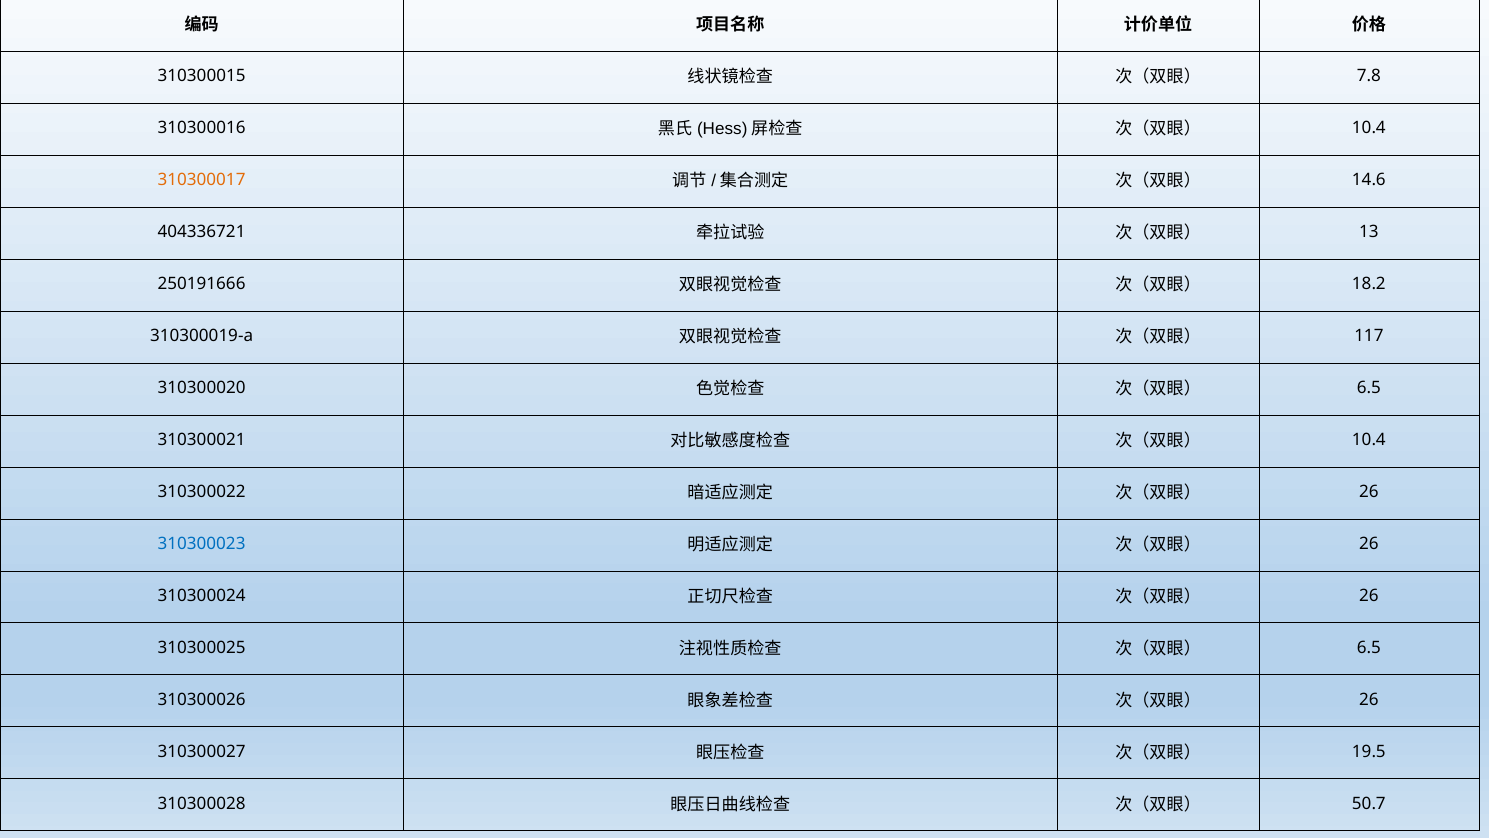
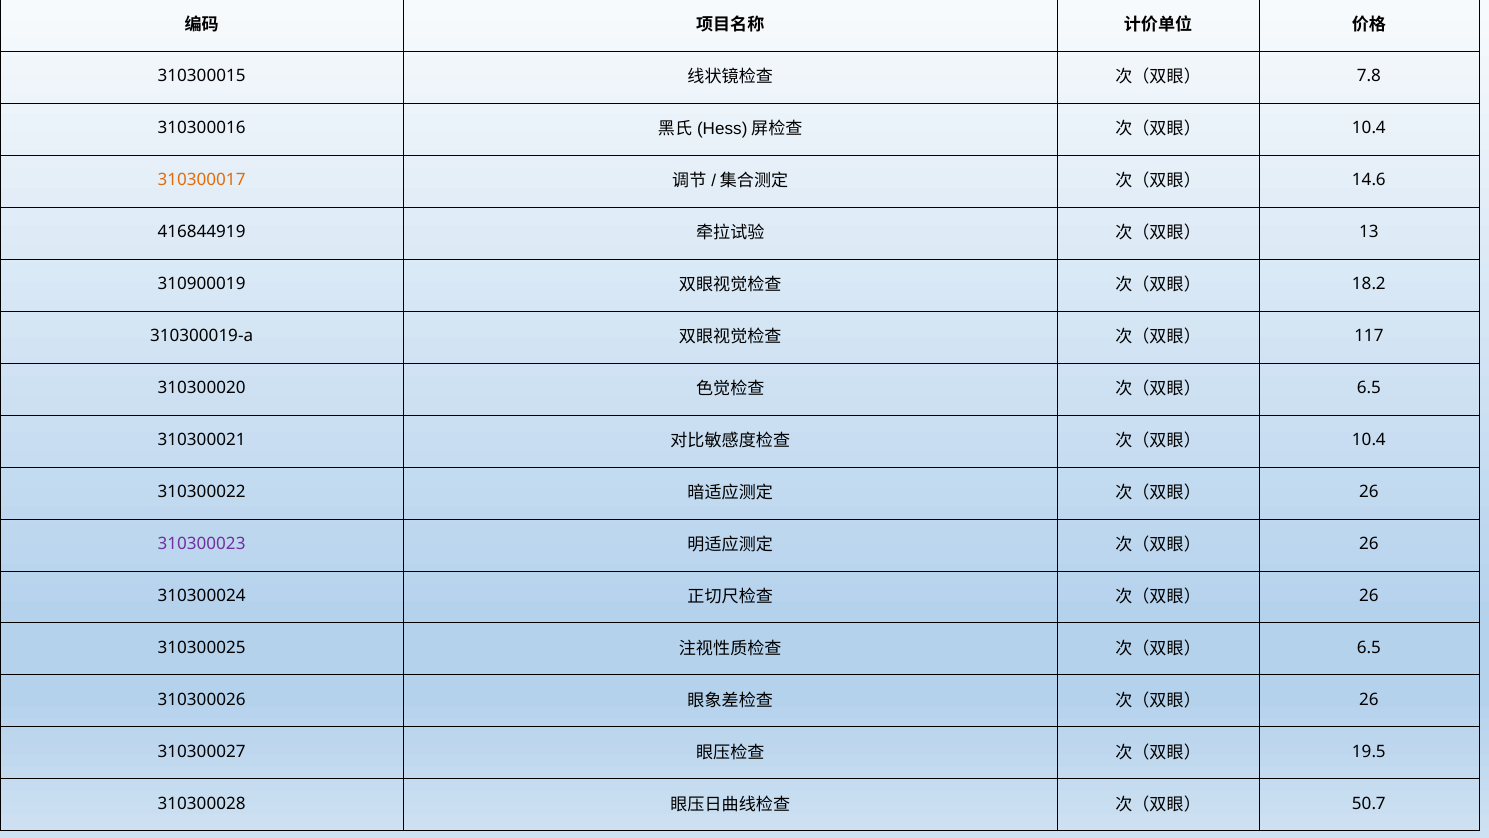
404336721: 404336721 -> 416844919
250191666: 250191666 -> 310900019
310300023 colour: blue -> purple
